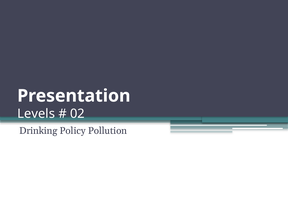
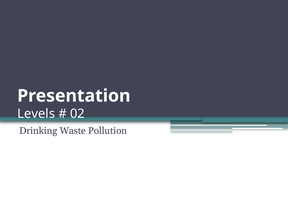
Policy: Policy -> Waste
